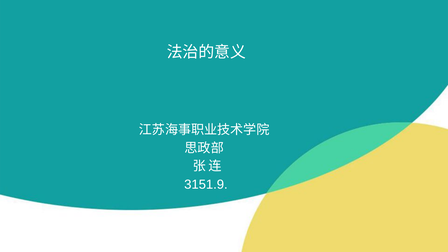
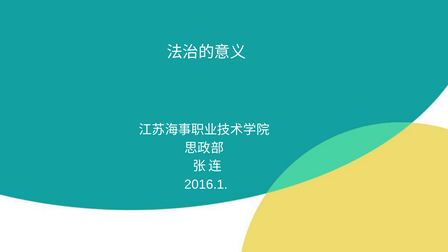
3151.9: 3151.9 -> 2016.1
